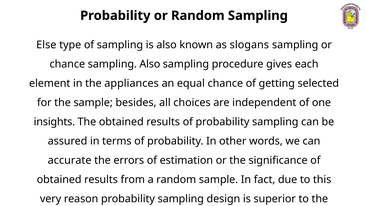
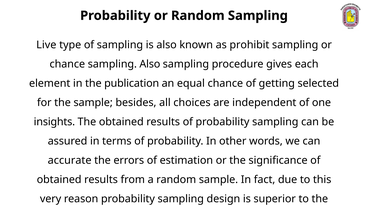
Else: Else -> Live
slogans: slogans -> prohibit
appliances: appliances -> publication
